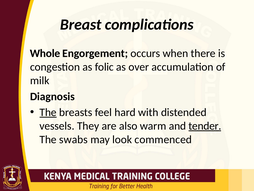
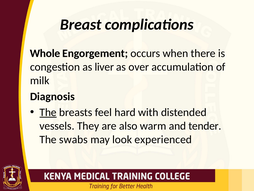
folic: folic -> liver
tender underline: present -> none
commenced: commenced -> experienced
